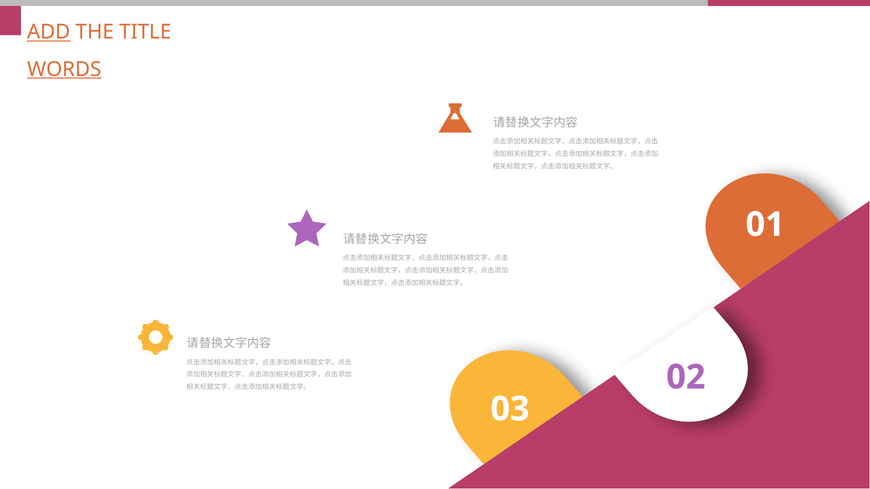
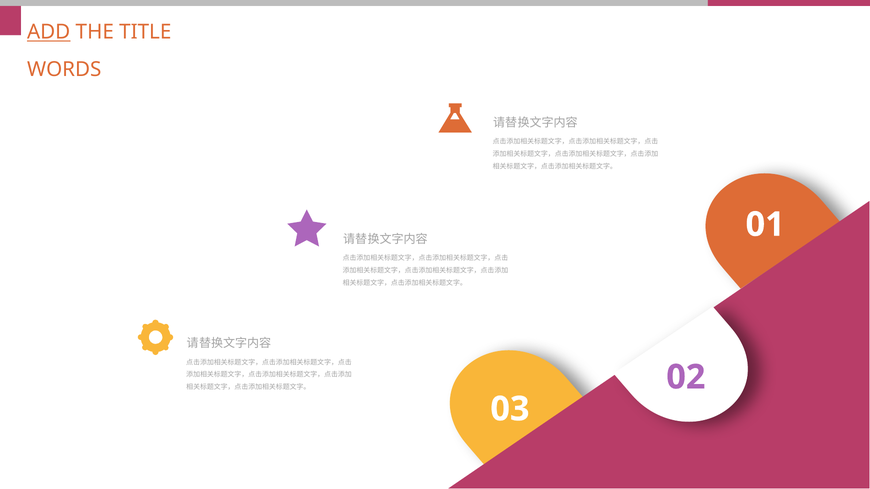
WORDS at (64, 69) underline: present -> none
